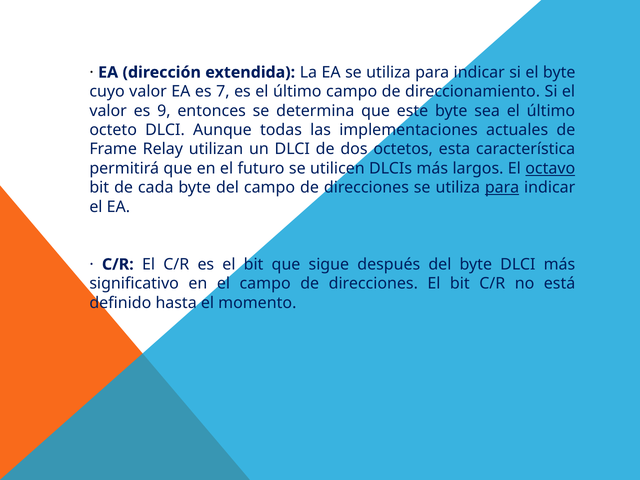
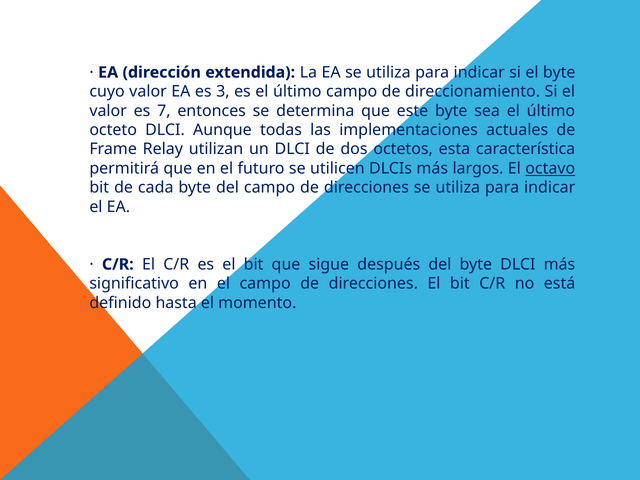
7: 7 -> 3
9: 9 -> 7
para at (502, 188) underline: present -> none
